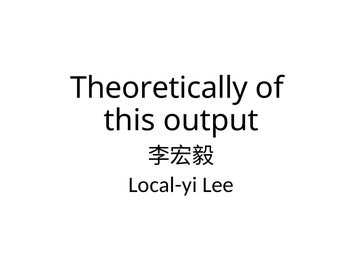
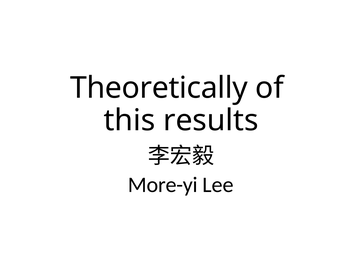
output: output -> results
Local-yi: Local-yi -> More-yi
